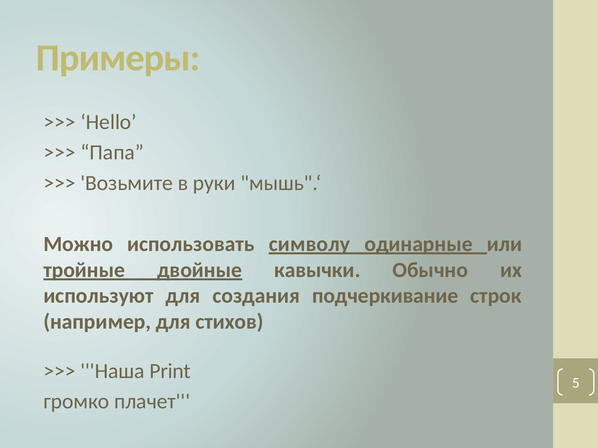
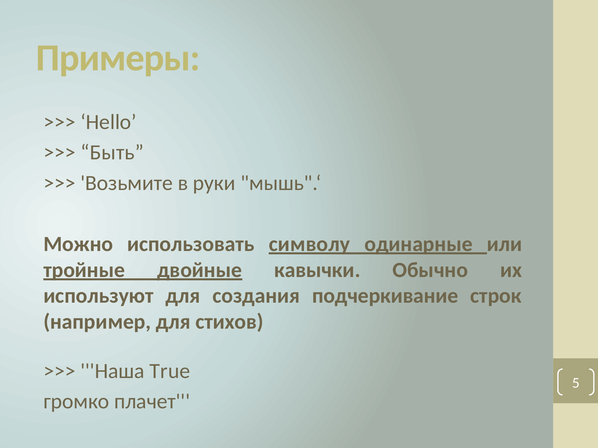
Папа: Папа -> Быть
Print: Print -> True
